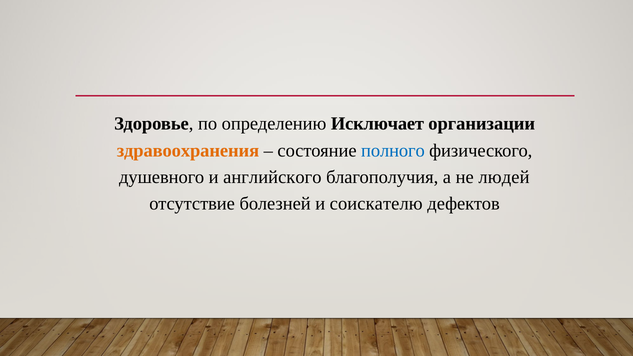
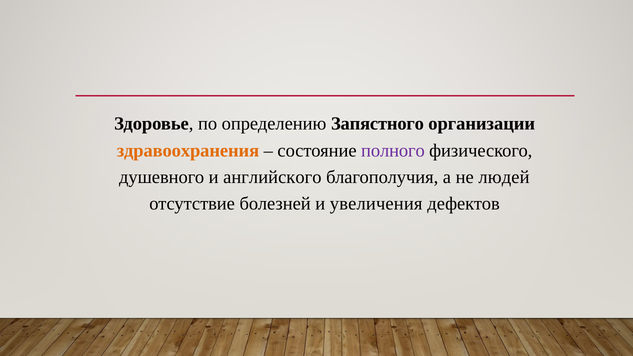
Исключает: Исключает -> Запястного
полного colour: blue -> purple
соискателю: соискателю -> увеличения
